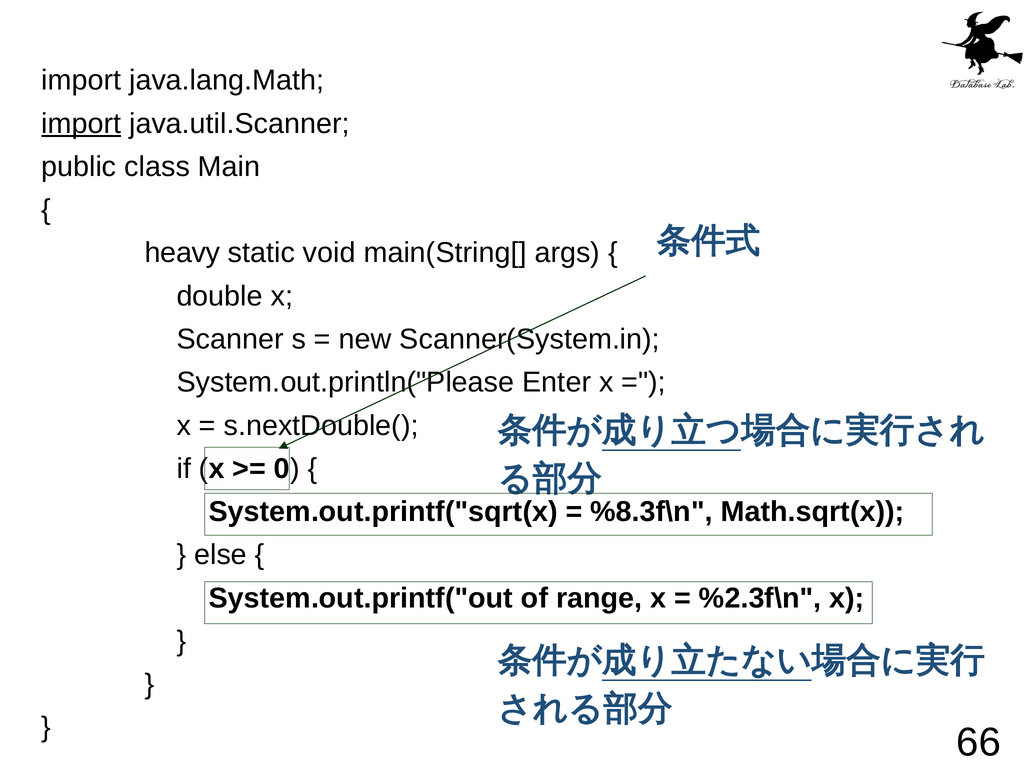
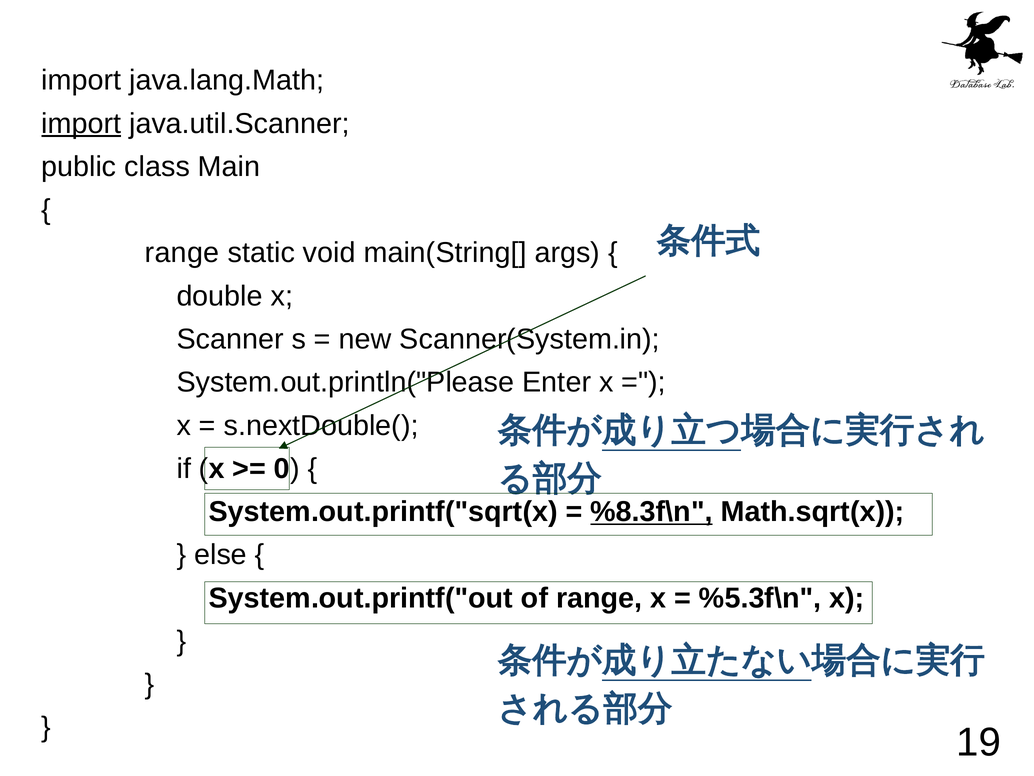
heavy at (182, 253): heavy -> range
%8.3f\n underline: none -> present
%2.3f\n: %2.3f\n -> %5.3f\n
66: 66 -> 19
